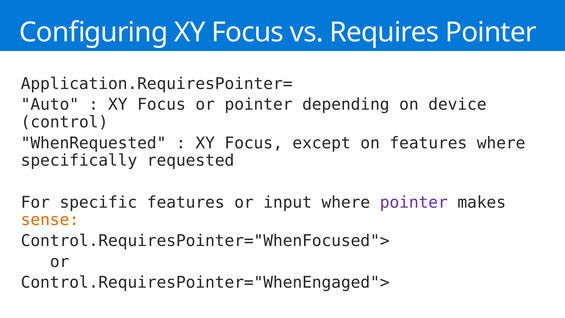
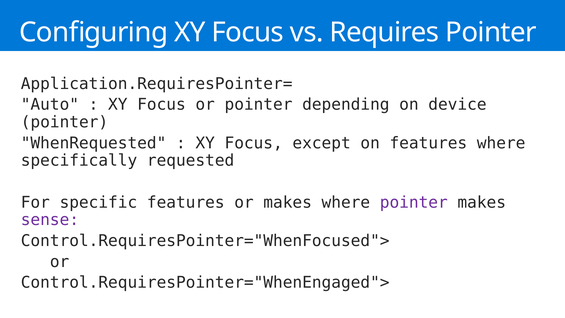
control at (64, 122): control -> pointer
or input: input -> makes
sense colour: orange -> purple
